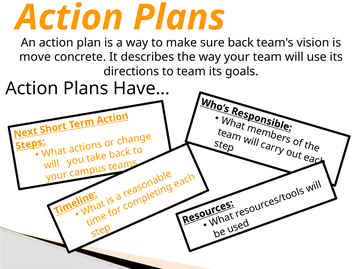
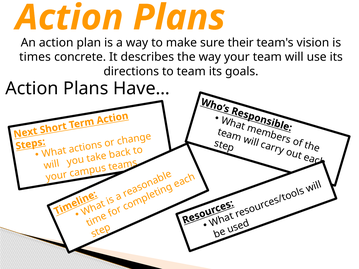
back at (241, 43): back -> their
move: move -> times
